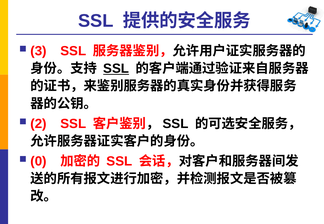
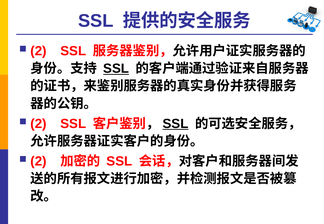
3 at (39, 51): 3 -> 2
SSL at (175, 124) underline: none -> present
0 at (39, 161): 0 -> 2
